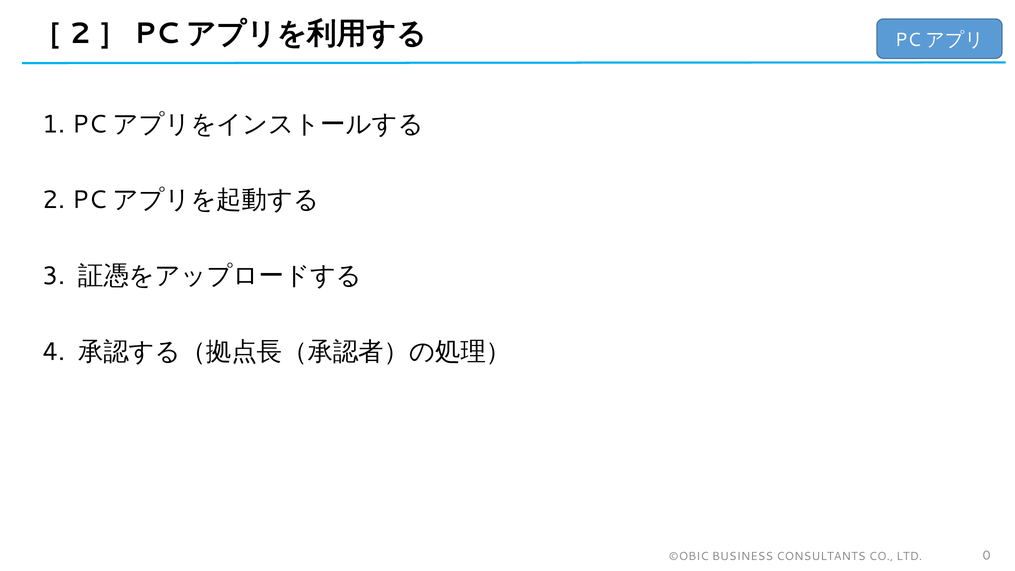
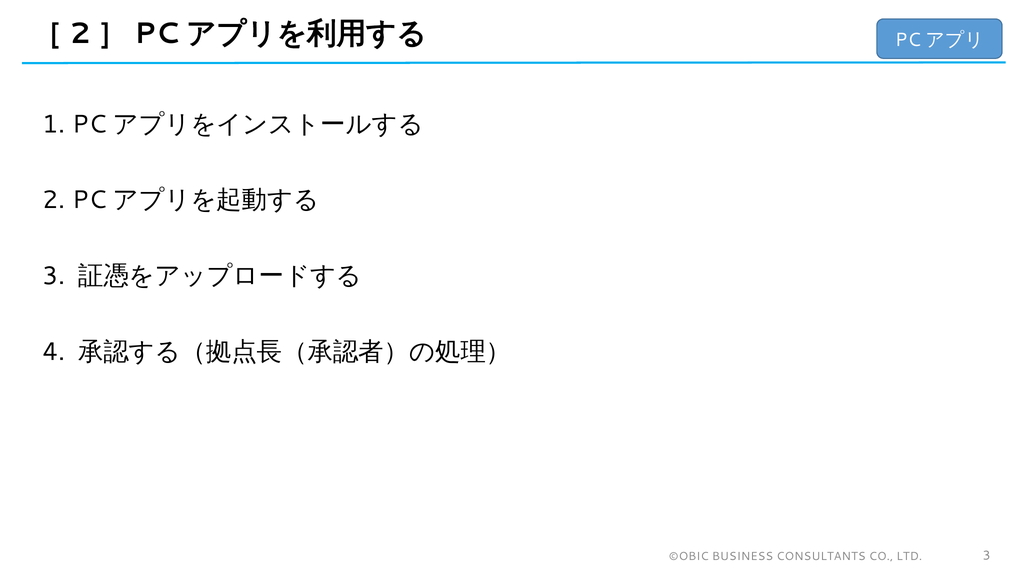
LTD 0: 0 -> 3
